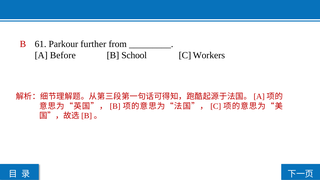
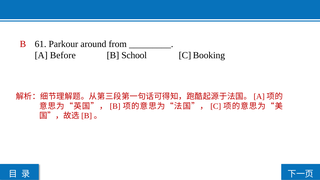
further: further -> around
Workers: Workers -> Booking
